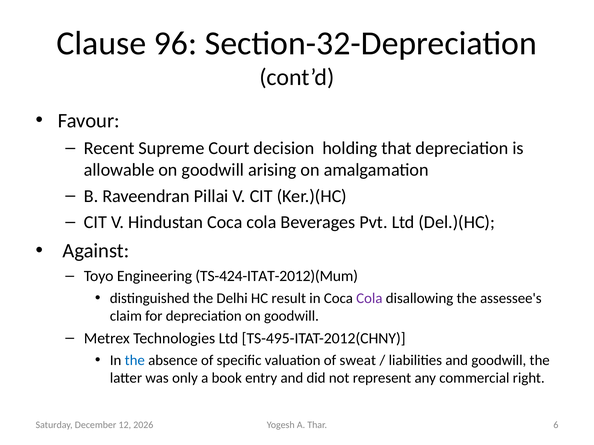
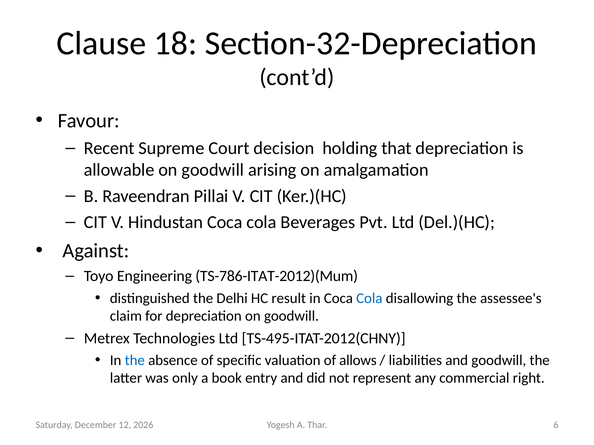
96: 96 -> 18
TS-424-ITAT-2012)(Mum: TS-424-ITAT-2012)(Mum -> TS-786-ITAT-2012)(Mum
Cola at (369, 299) colour: purple -> blue
sweat: sweat -> allows
